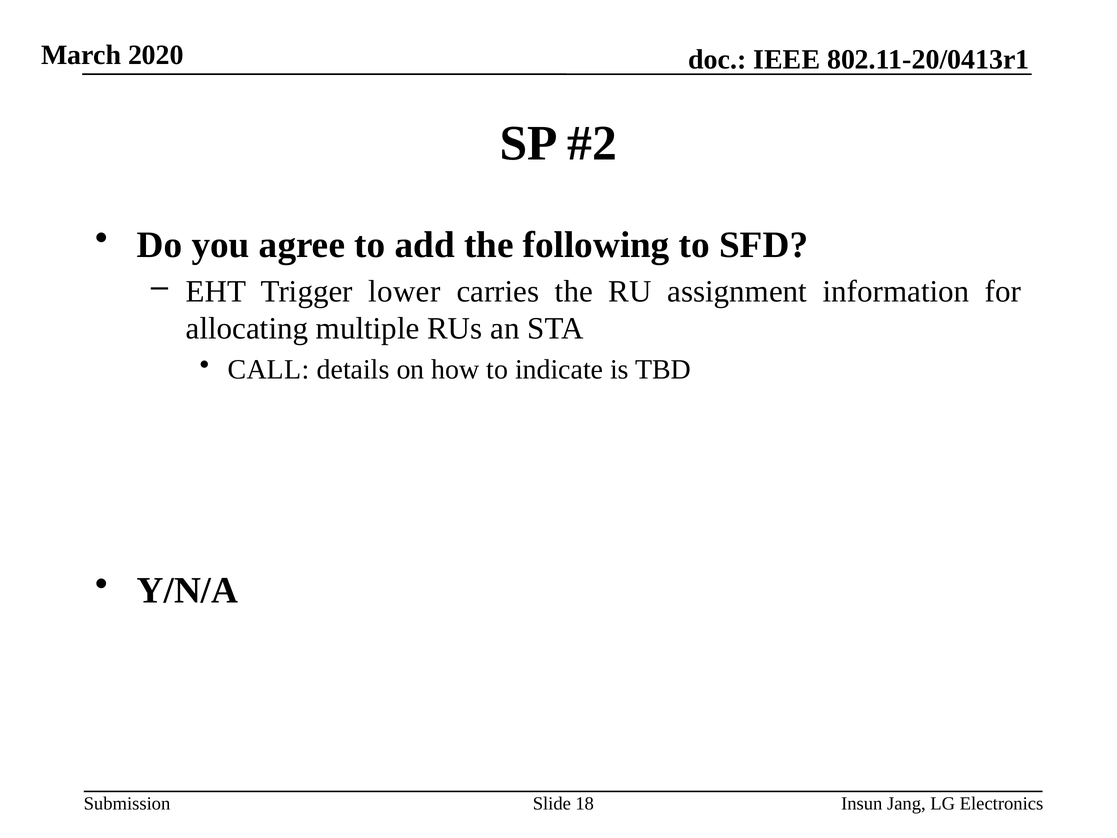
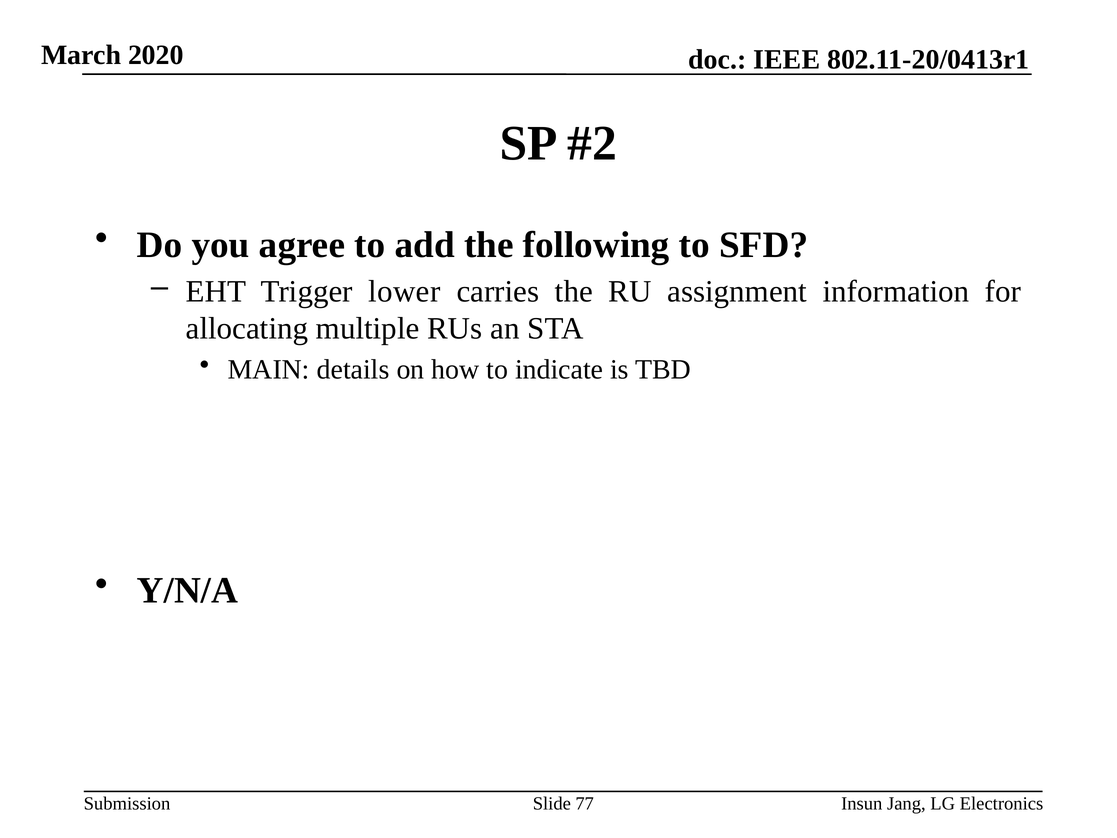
CALL: CALL -> MAIN
18: 18 -> 77
